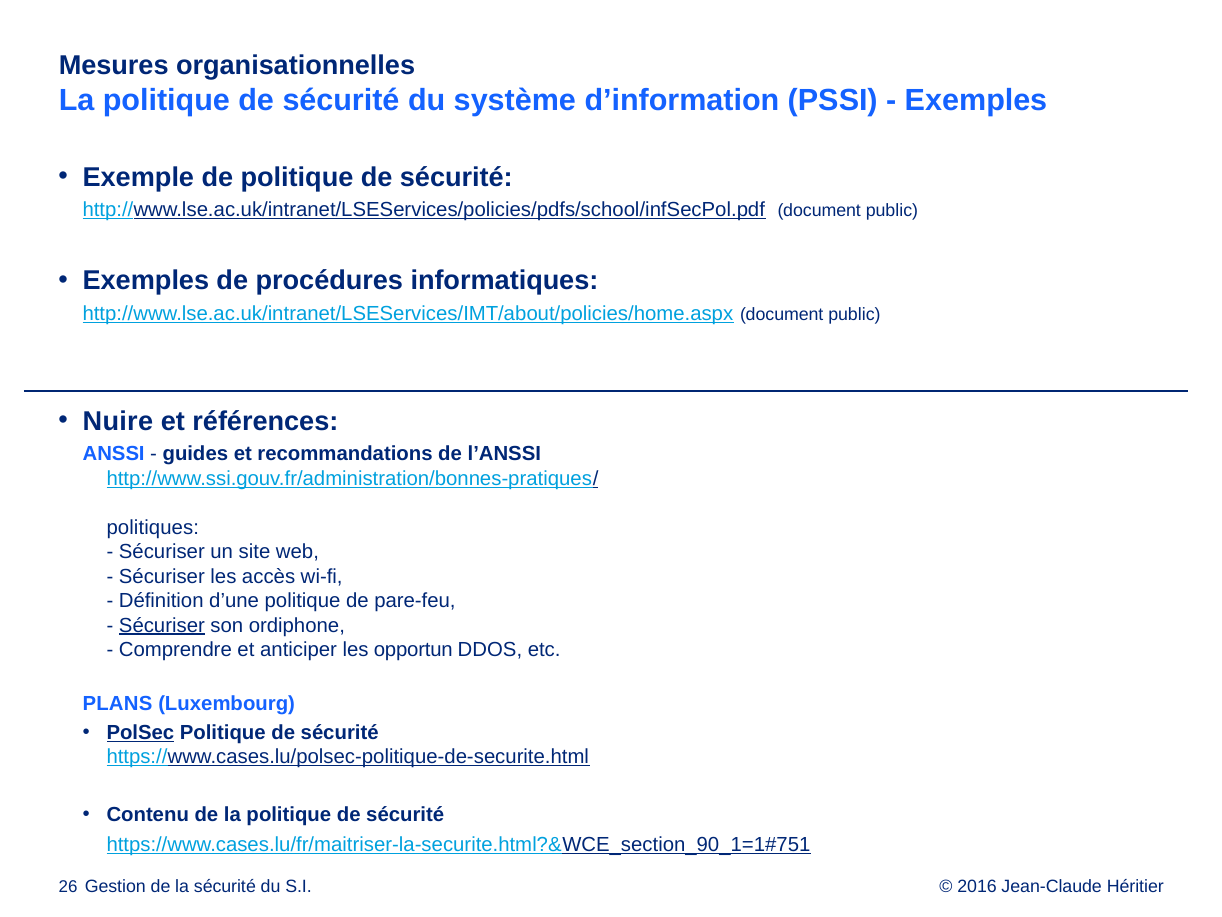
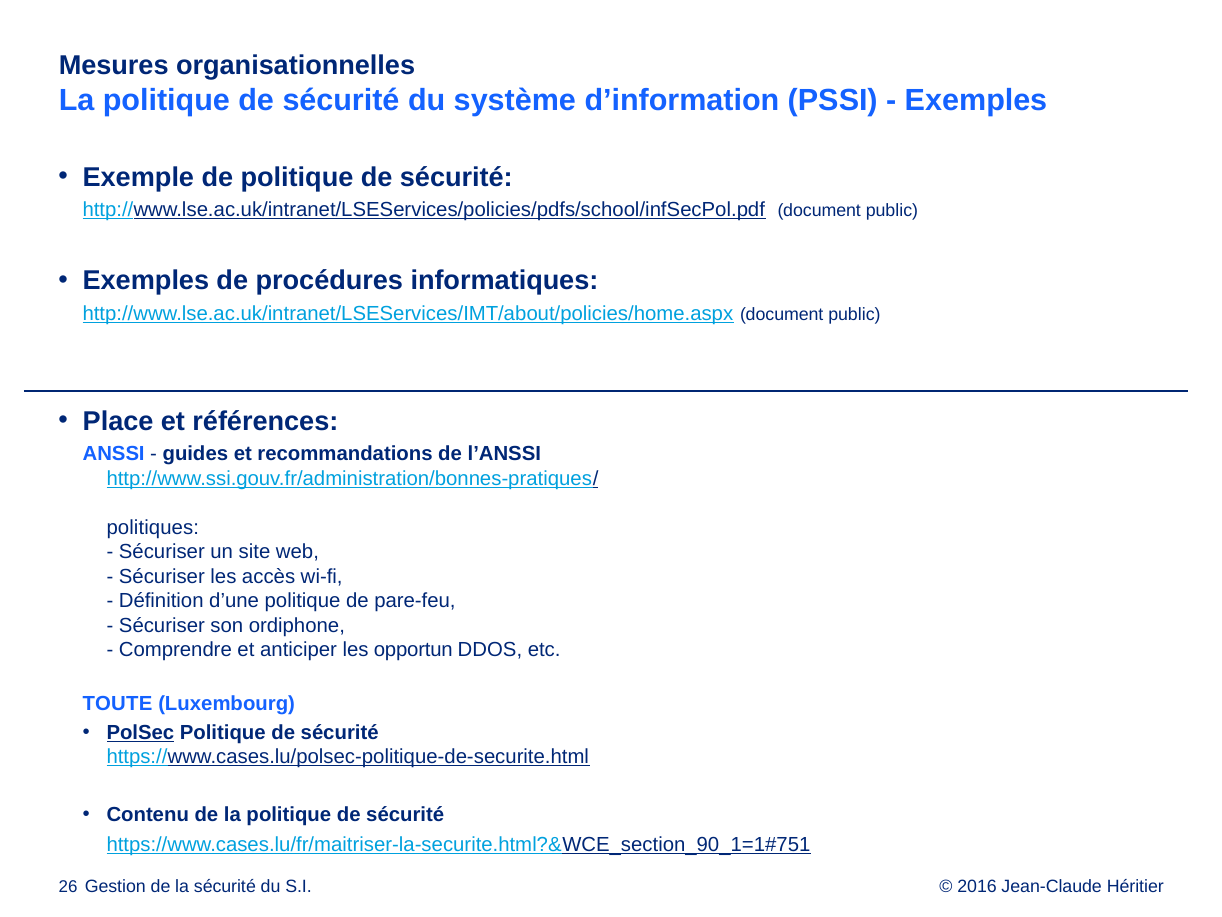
Nuire: Nuire -> Place
Sécuriser at (162, 625) underline: present -> none
PLANS: PLANS -> TOUTE
